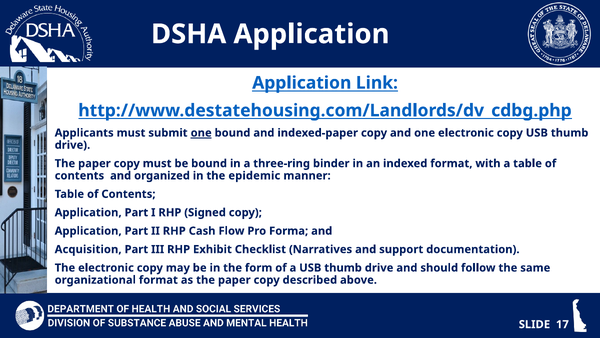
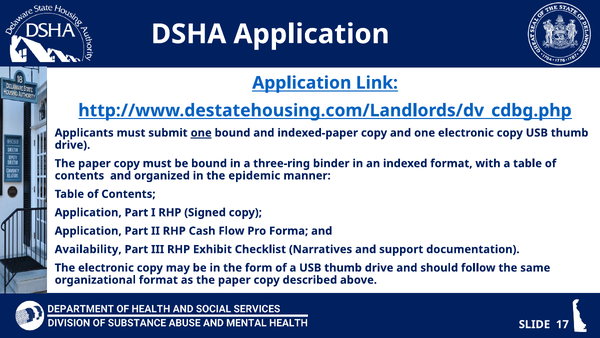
Acquisition: Acquisition -> Availability
